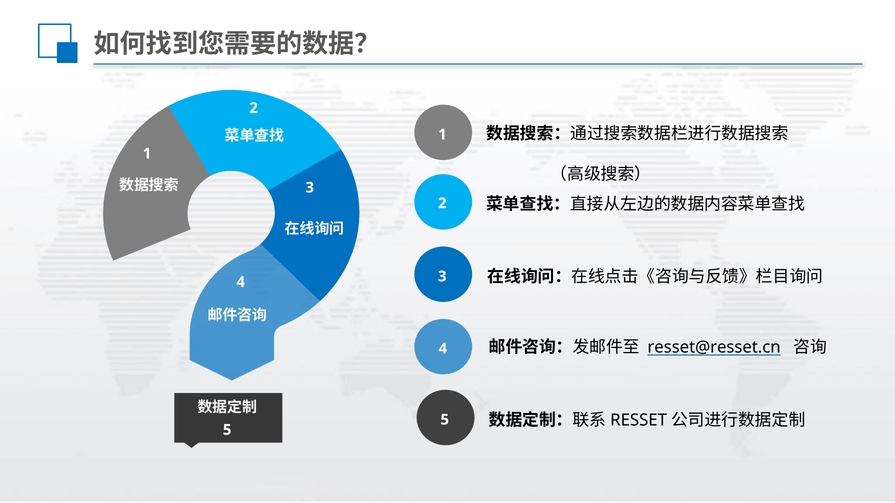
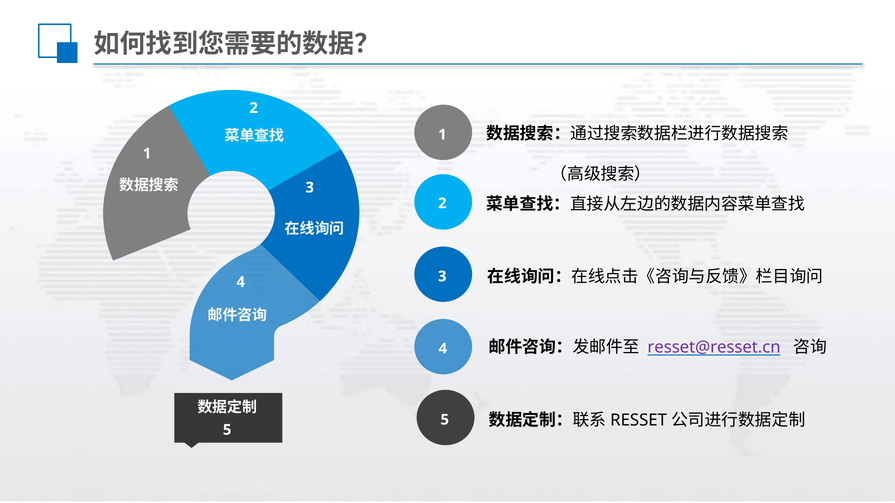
resset@resset.cn colour: black -> purple
